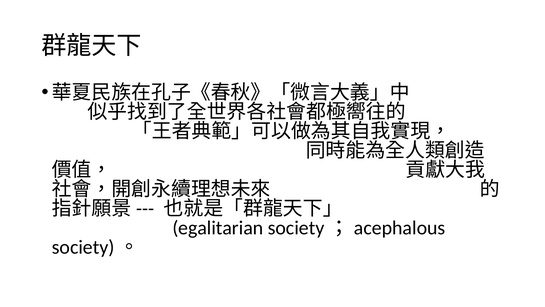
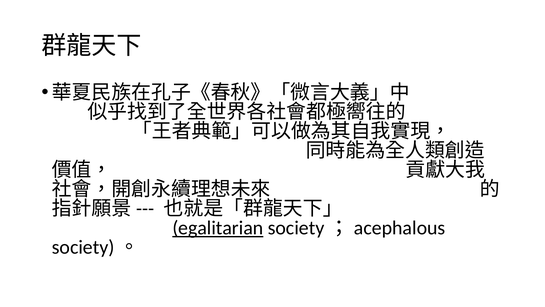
egalitarian underline: none -> present
